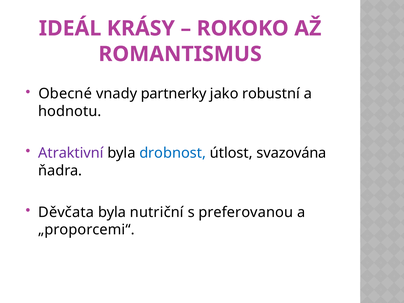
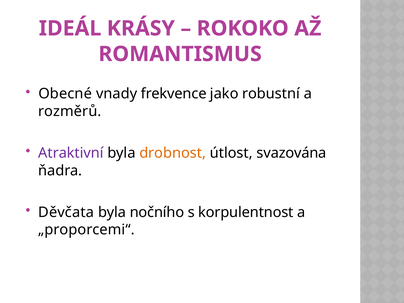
partnerky: partnerky -> frekvence
hodnotu: hodnotu -> rozměrů
drobnost colour: blue -> orange
nutriční: nutriční -> nočního
preferovanou: preferovanou -> korpulentnost
